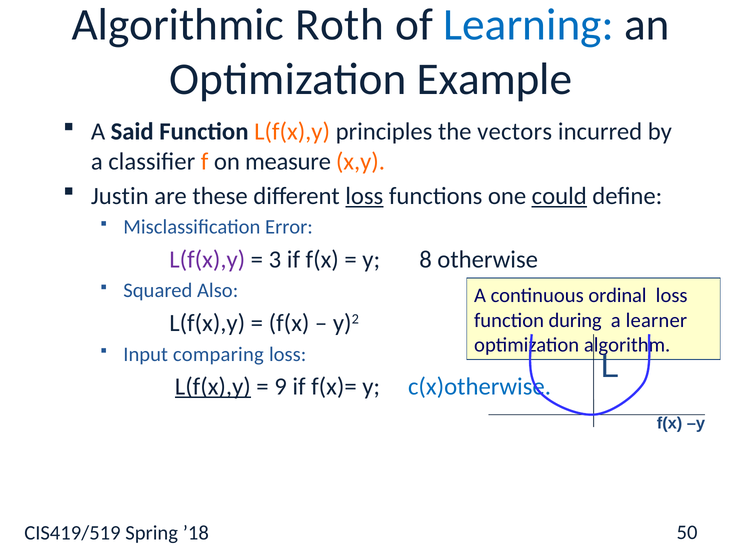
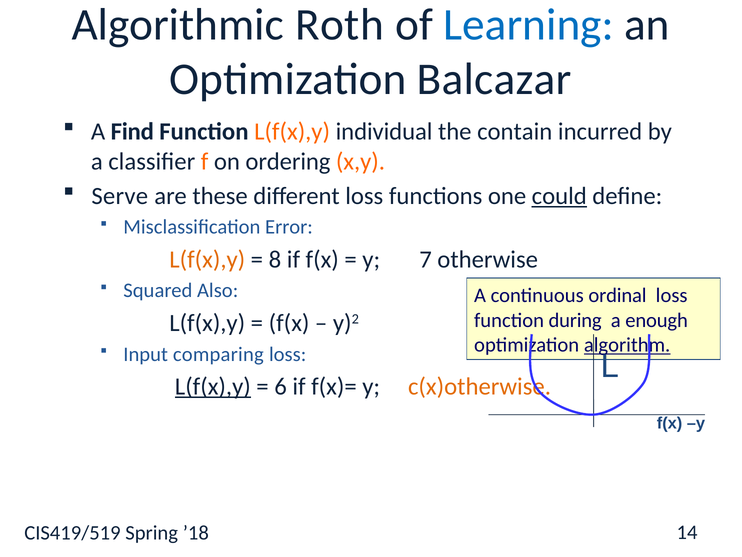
Example: Example -> Balcazar
Said: Said -> Find
principles: principles -> individual
vectors: vectors -> contain
measure: measure -> ordering
Justin: Justin -> Serve
loss at (364, 196) underline: present -> none
L(f(x),y at (207, 259) colour: purple -> orange
3: 3 -> 8
8: 8 -> 7
learner: learner -> enough
algorithm underline: none -> present
9: 9 -> 6
c(x)otherwise colour: blue -> orange
50: 50 -> 14
